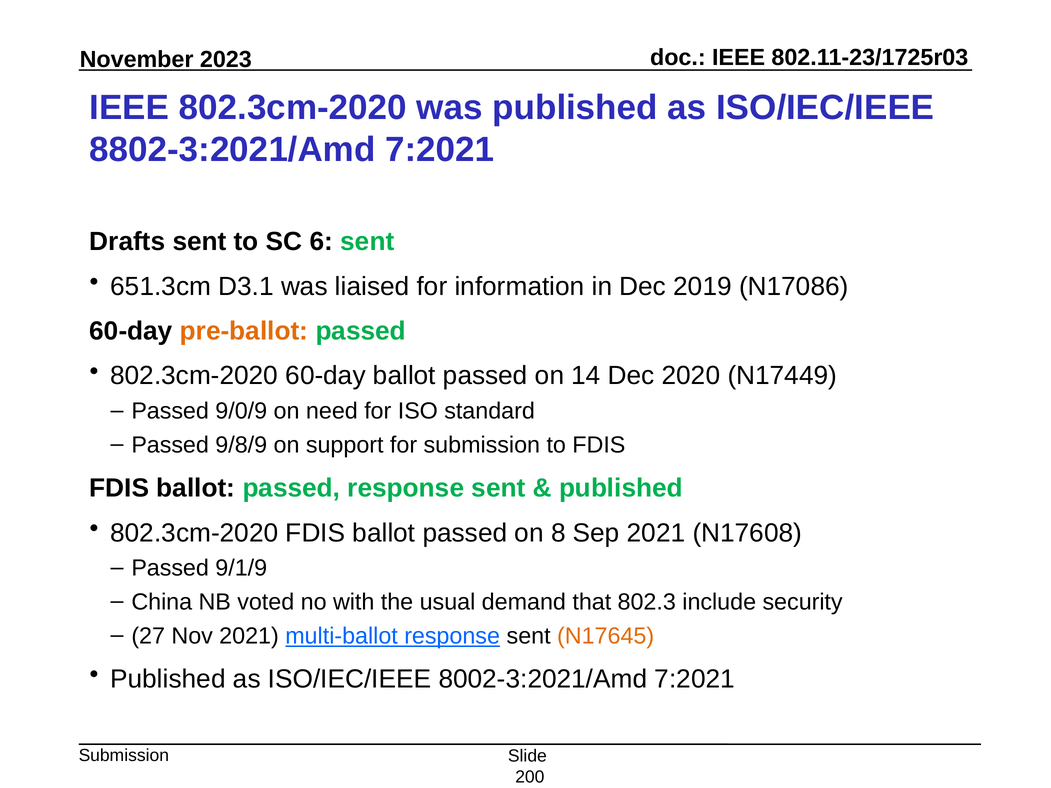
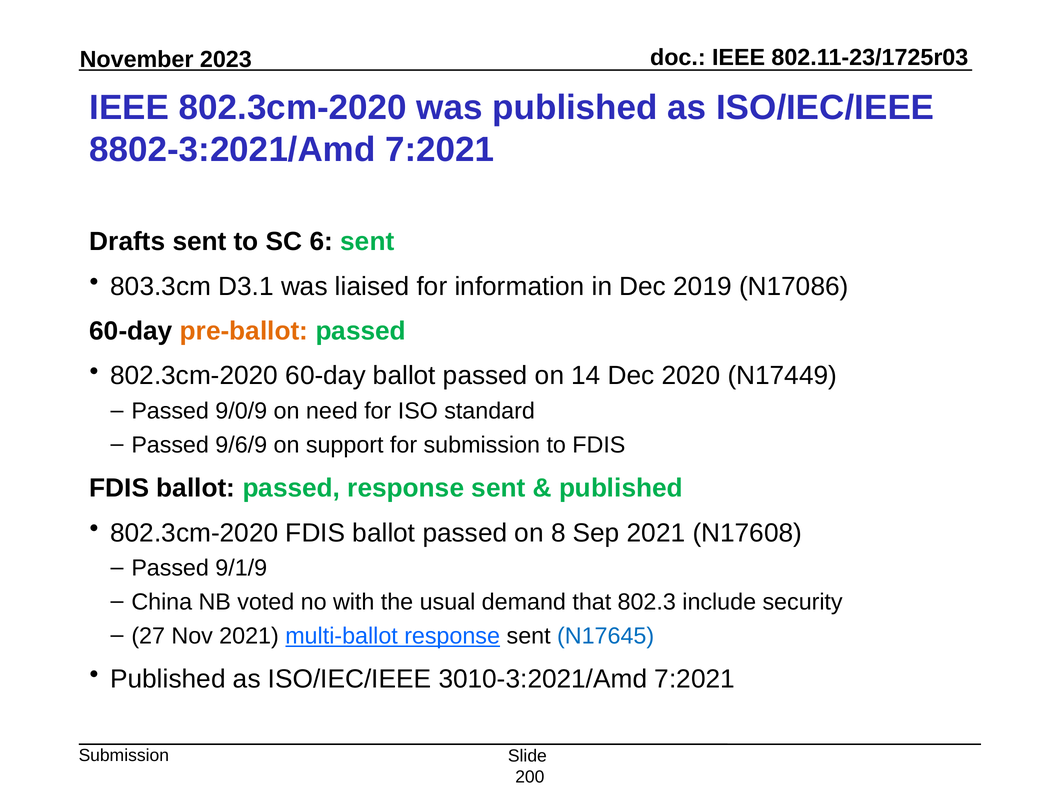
651.3cm: 651.3cm -> 803.3cm
9/8/9: 9/8/9 -> 9/6/9
N17645 colour: orange -> blue
8002-3:2021/Amd: 8002-3:2021/Amd -> 3010-3:2021/Amd
